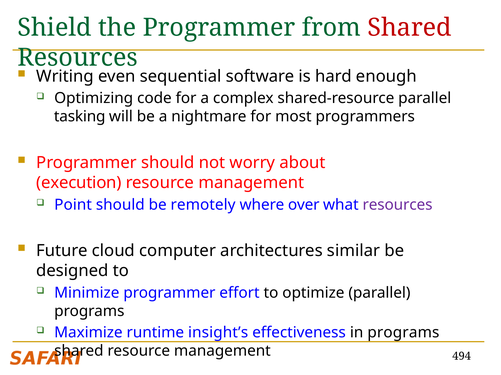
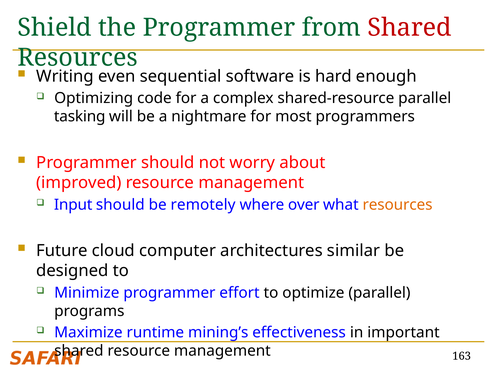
execution: execution -> improved
Point: Point -> Input
resources at (398, 205) colour: purple -> orange
insight’s: insight’s -> mining’s
in programs: programs -> important
494: 494 -> 163
